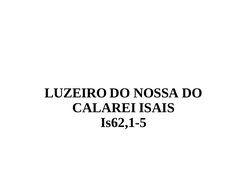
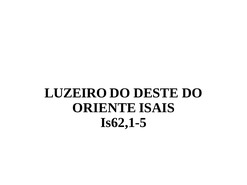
NOSSA: NOSSA -> DESTE
CALAREI: CALAREI -> ORIENTE
